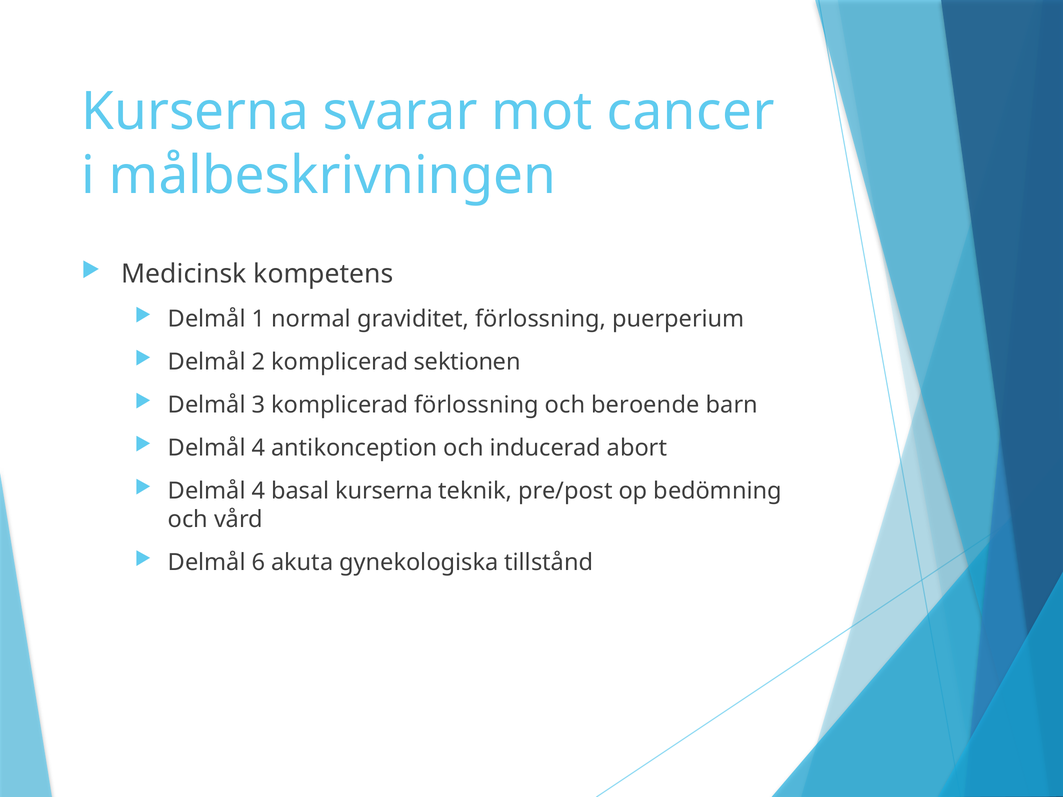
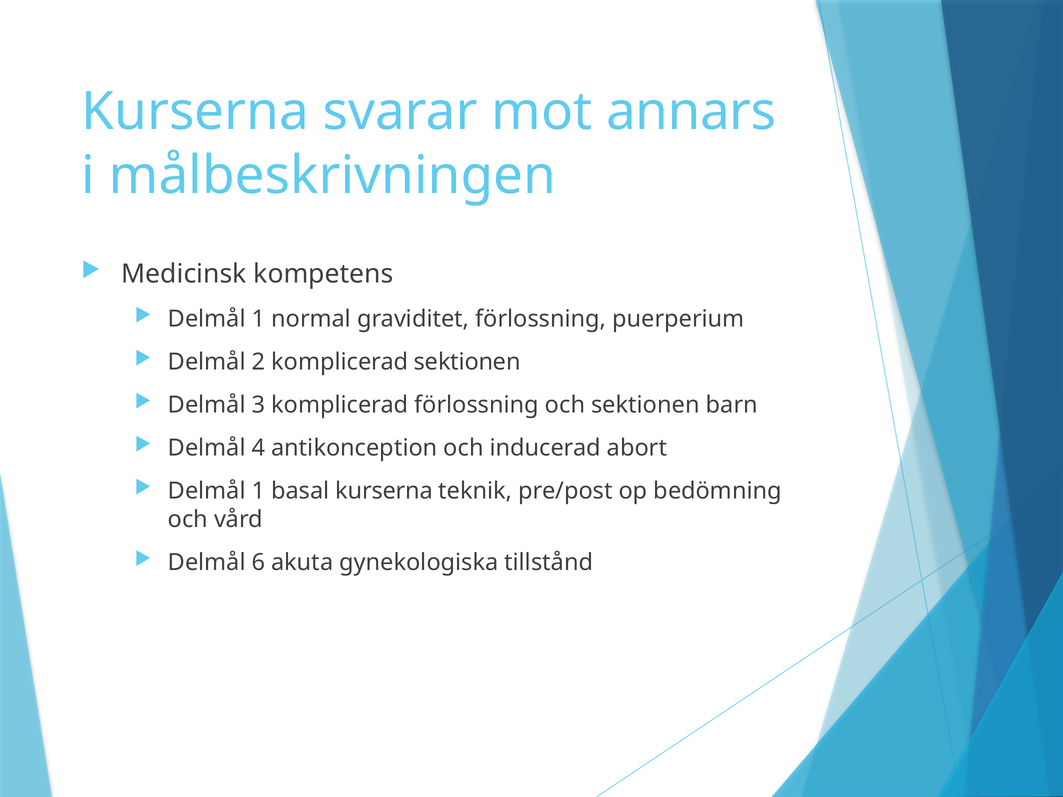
cancer: cancer -> annars
och beroende: beroende -> sektionen
4 at (258, 491): 4 -> 1
